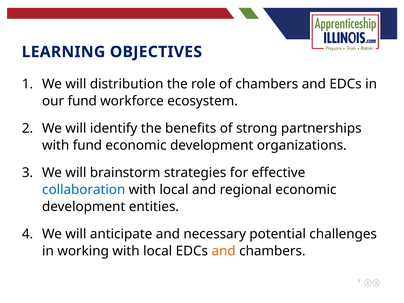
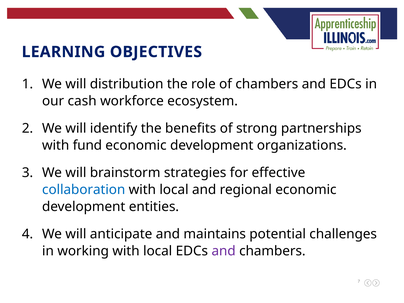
our fund: fund -> cash
necessary: necessary -> maintains
and at (224, 251) colour: orange -> purple
